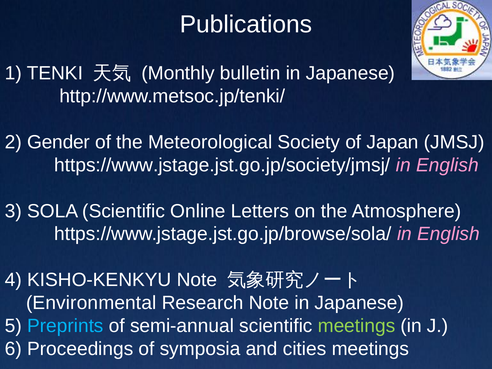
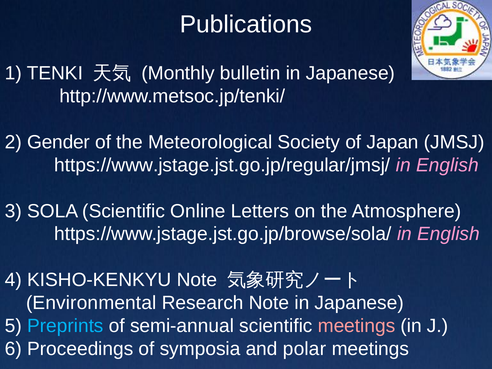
https://www.jstage.jst.go.jp/society/jmsj/: https://www.jstage.jst.go.jp/society/jmsj/ -> https://www.jstage.jst.go.jp/regular/jmsj/
meetings at (357, 326) colour: light green -> pink
cities: cities -> polar
